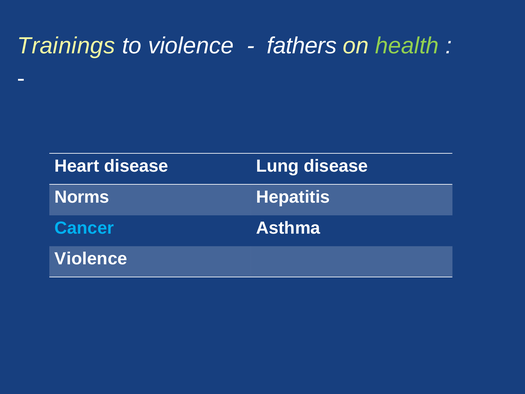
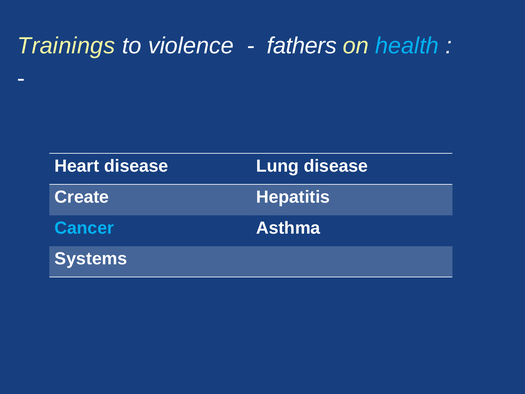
health colour: light green -> light blue
Norms: Norms -> Create
Violence at (91, 259): Violence -> Systems
